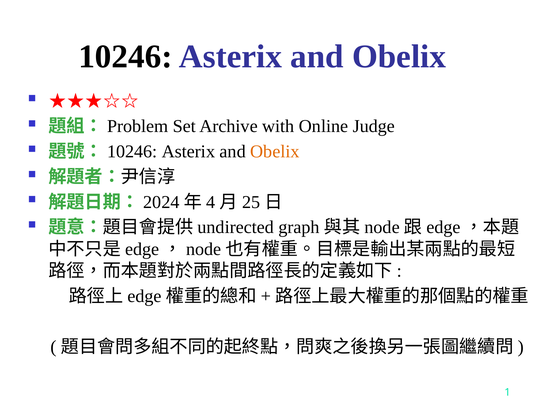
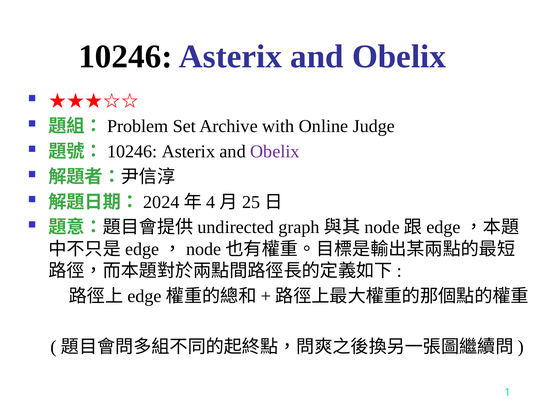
Obelix at (275, 151) colour: orange -> purple
